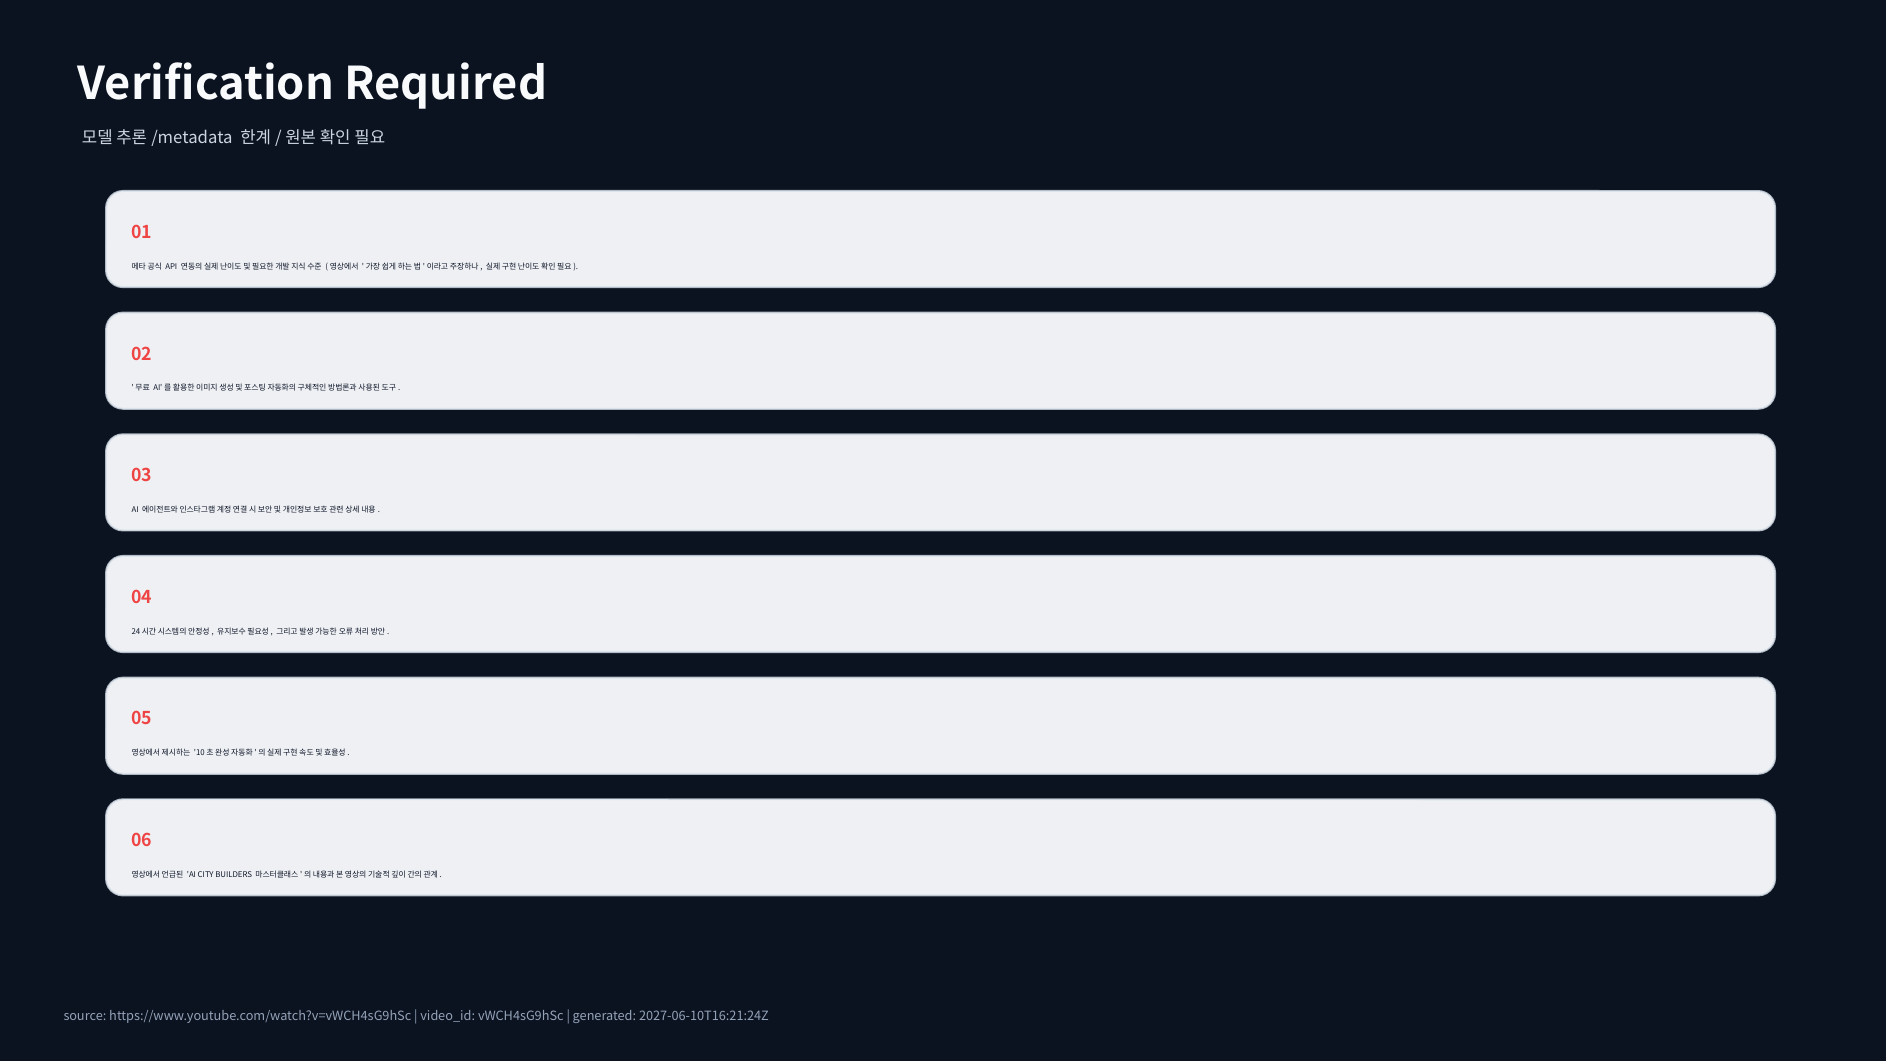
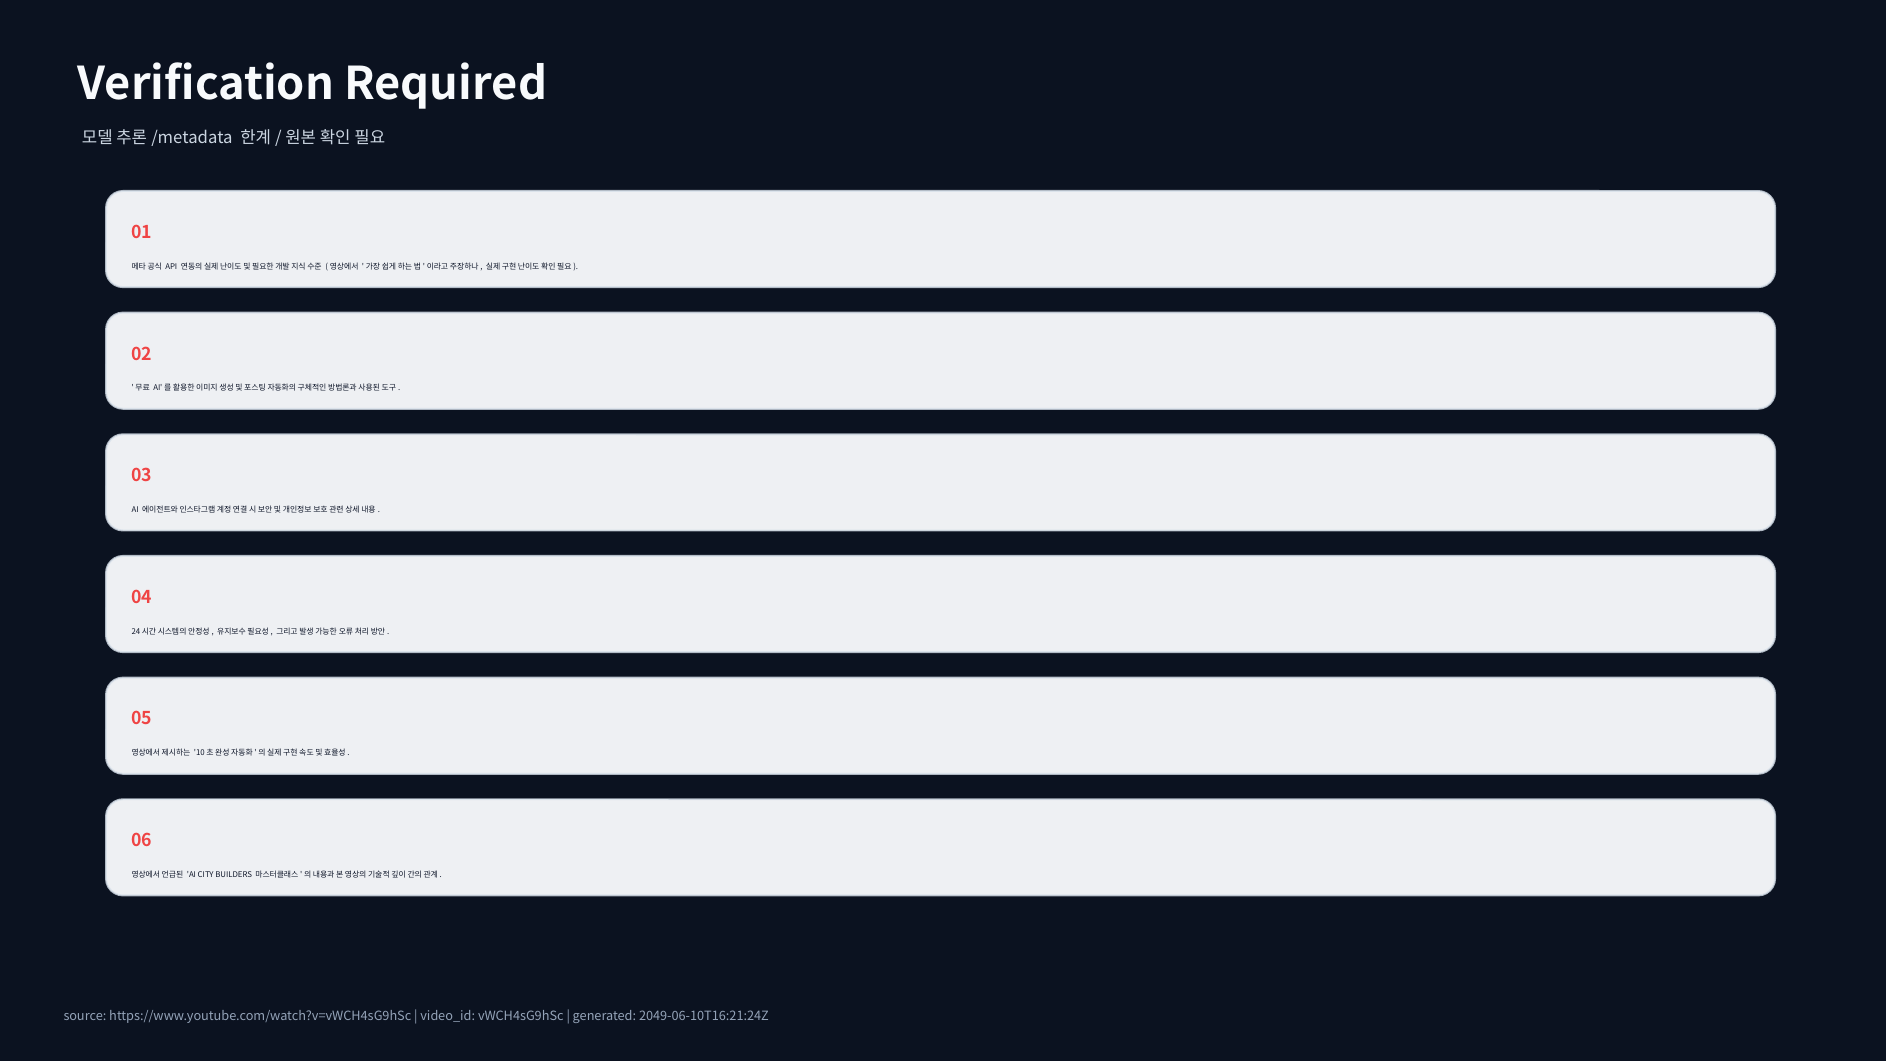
2027-06-10T16:21:24Z: 2027-06-10T16:21:24Z -> 2049-06-10T16:21:24Z
